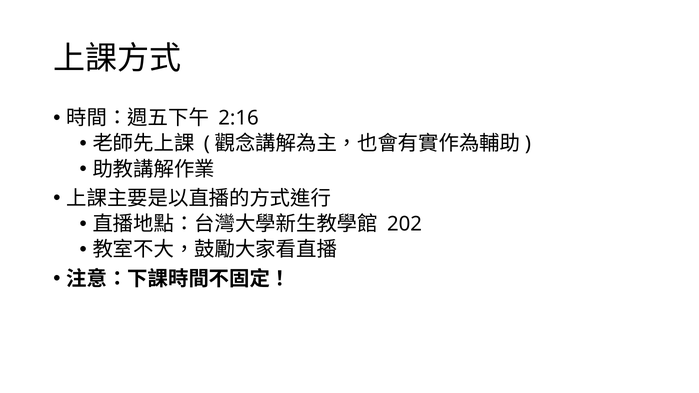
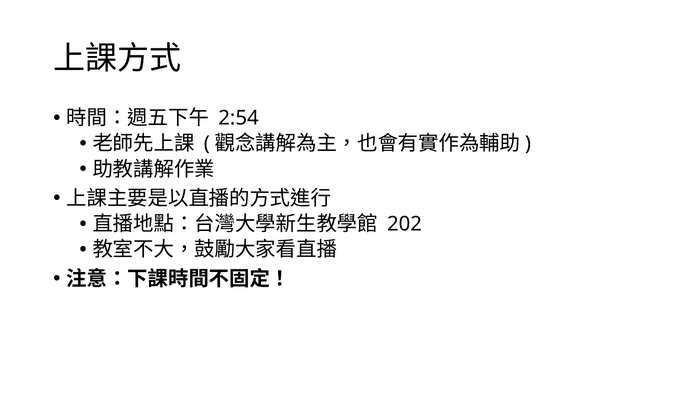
2:16: 2:16 -> 2:54
